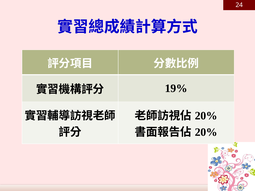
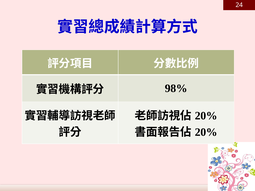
19%: 19% -> 98%
